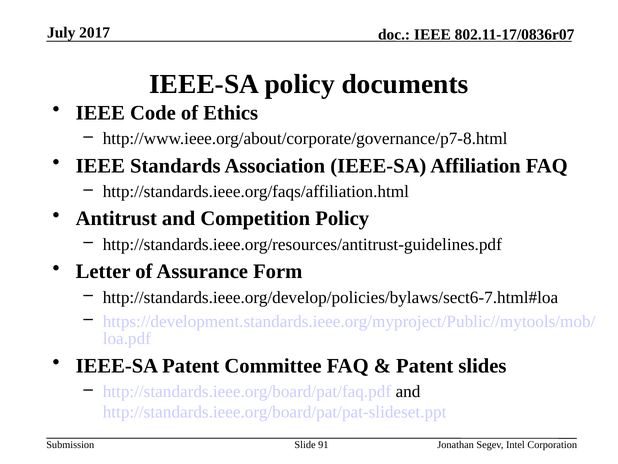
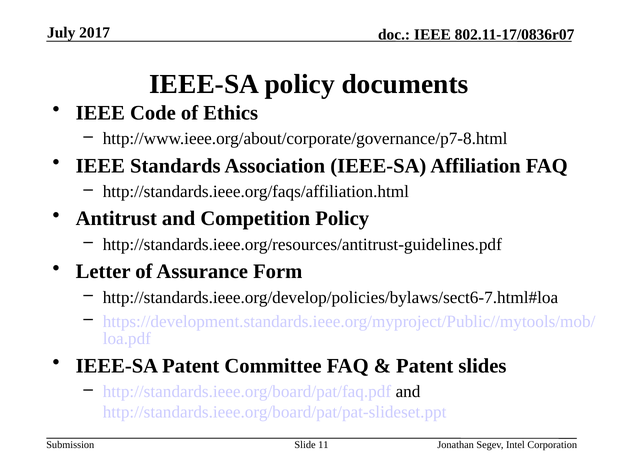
91: 91 -> 11
